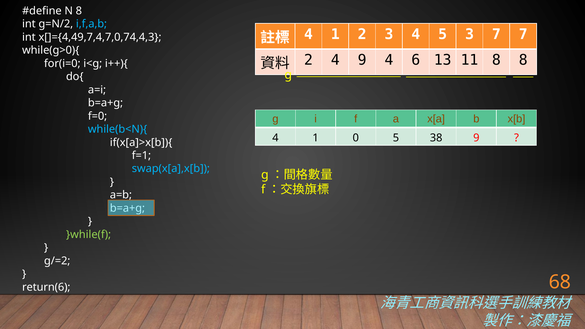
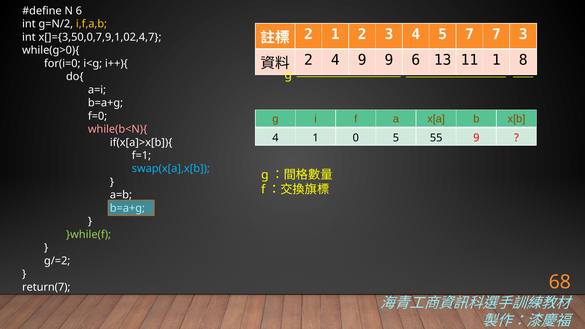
N 8: 8 -> 6
i,f,a,b colour: light blue -> yellow
4 at (308, 34): 4 -> 2
5 3: 3 -> 7
7 7: 7 -> 3
x[]={4,49,7,4,7,0,74,4,3: x[]={4,49,7,4,7,0,74,4,3 -> x[]={3,50,0,7,9,1,02,4,7
9 4: 4 -> 9
11 8: 8 -> 1
while(b<N){ colour: light blue -> pink
38: 38 -> 55
return(6: return(6 -> return(7
